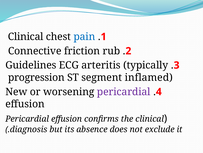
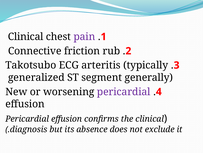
pain colour: blue -> purple
Guidelines: Guidelines -> Takotsubo
progression: progression -> generalized
inflamed: inflamed -> generally
